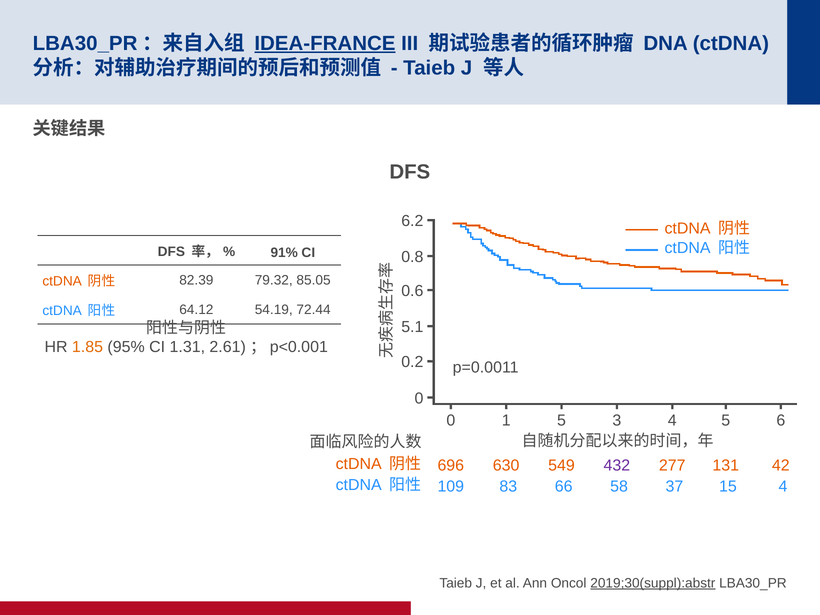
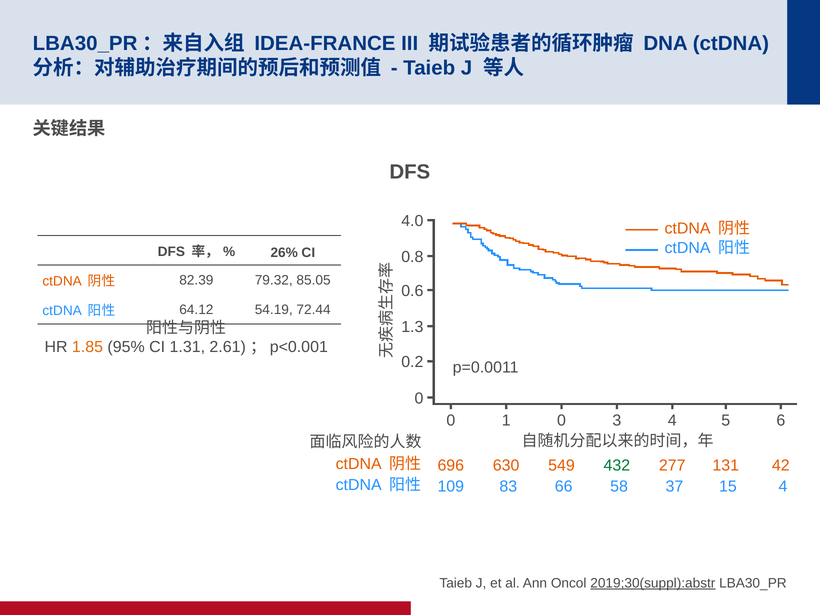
IDEA-FRANCE underline: present -> none
6.2: 6.2 -> 4.0
91%: 91% -> 26%
5.1: 5.1 -> 1.3
1 5: 5 -> 0
432 colour: purple -> green
